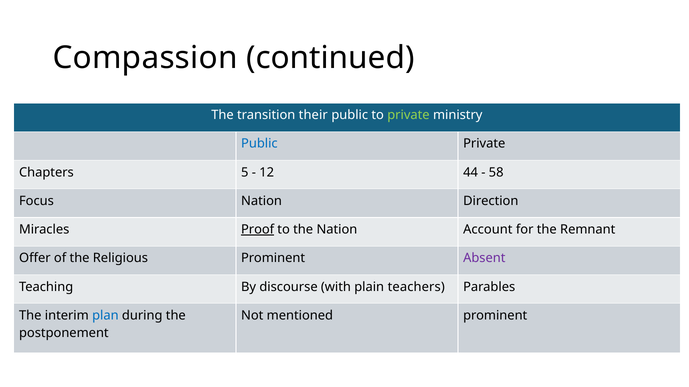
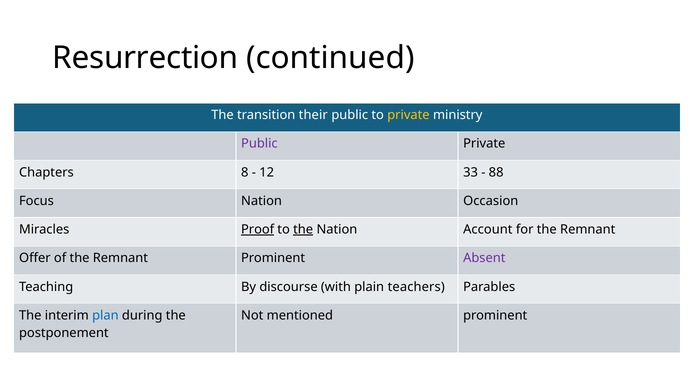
Compassion: Compassion -> Resurrection
private at (408, 115) colour: light green -> yellow
Public at (259, 144) colour: blue -> purple
5: 5 -> 8
44: 44 -> 33
58: 58 -> 88
Direction: Direction -> Occasion
the at (303, 230) underline: none -> present
of the Religious: Religious -> Remnant
